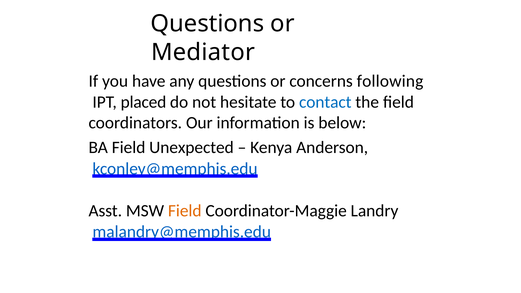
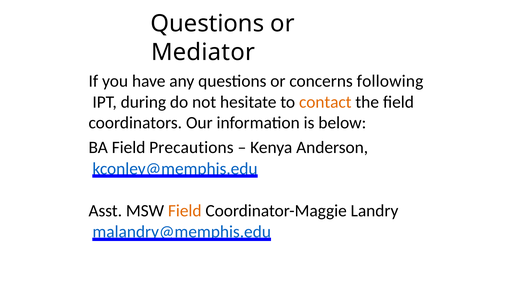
placed: placed -> during
contact colour: blue -> orange
Unexpected: Unexpected -> Precautions
